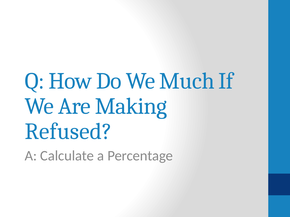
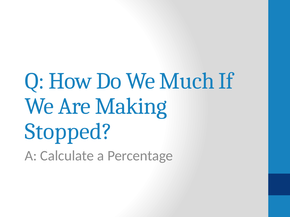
Refused: Refused -> Stopped
